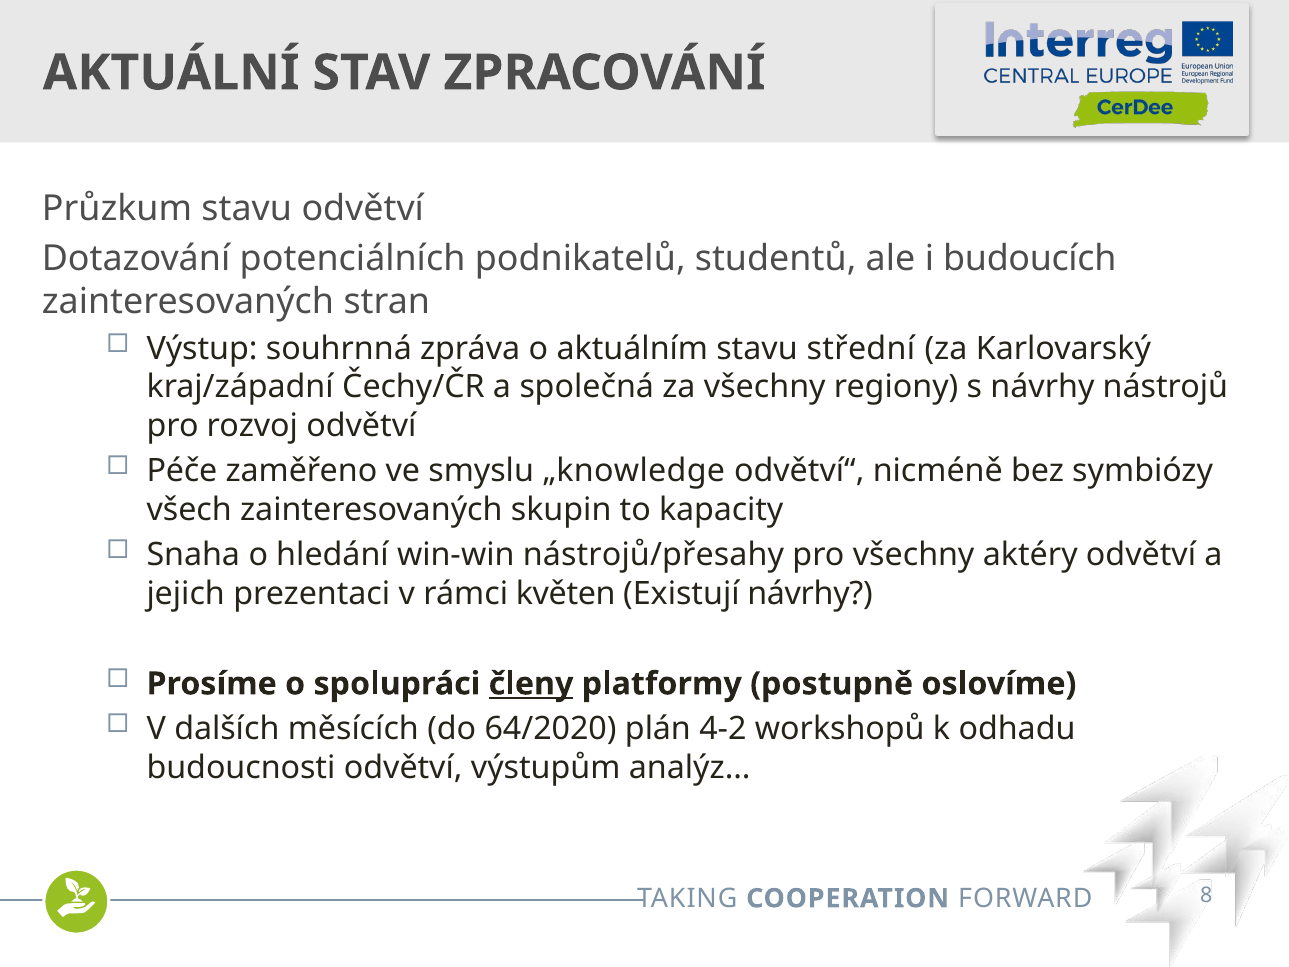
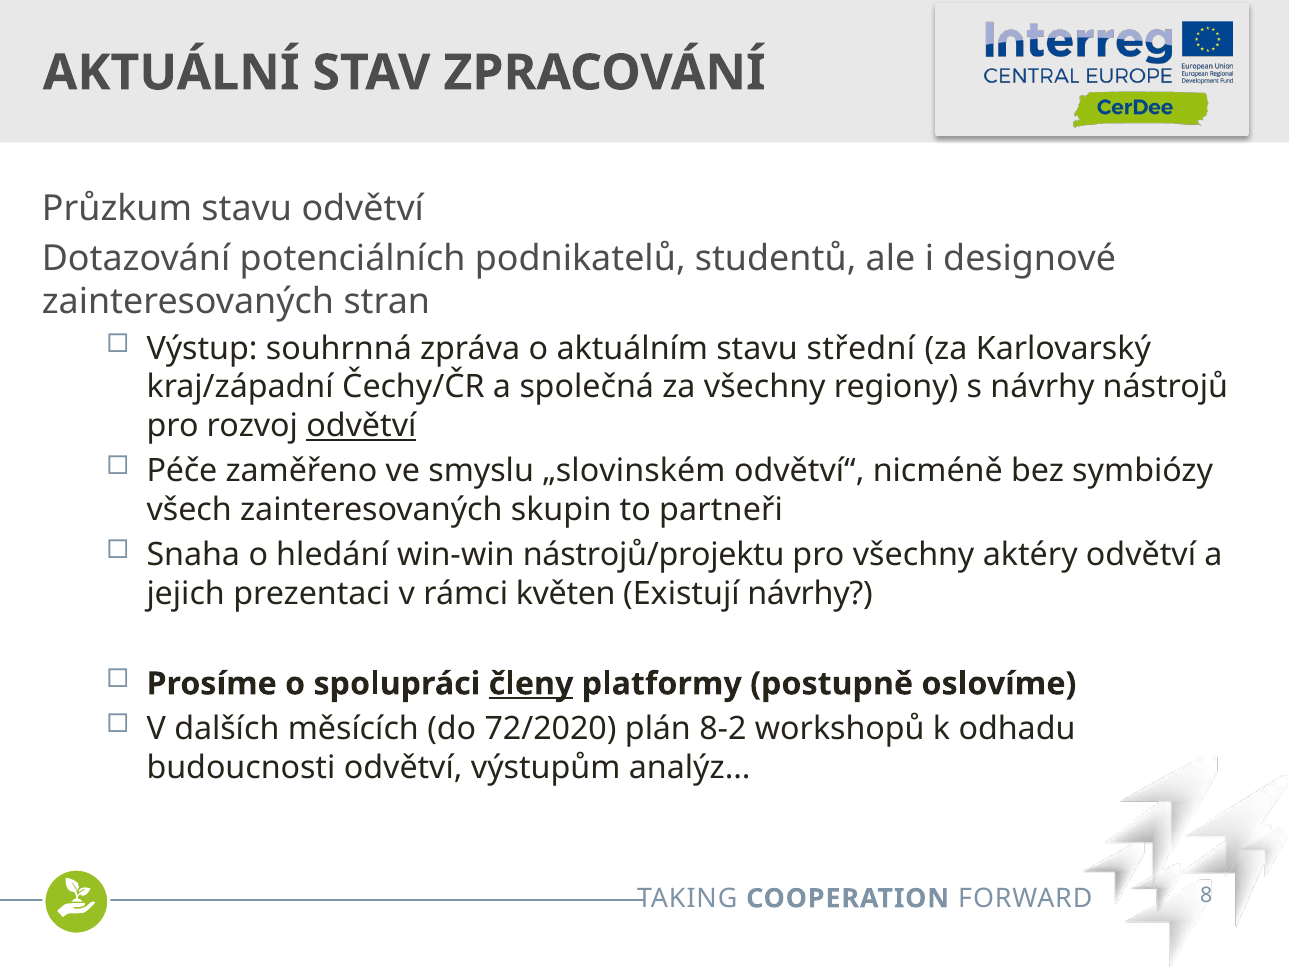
budoucích: budoucích -> designové
odvětví at (361, 426) underline: none -> present
„knowledge: „knowledge -> „slovinském
kapacity: kapacity -> partneři
nástrojů/přesahy: nástrojů/přesahy -> nástrojů/projektu
64/2020: 64/2020 -> 72/2020
4-2: 4-2 -> 8-2
